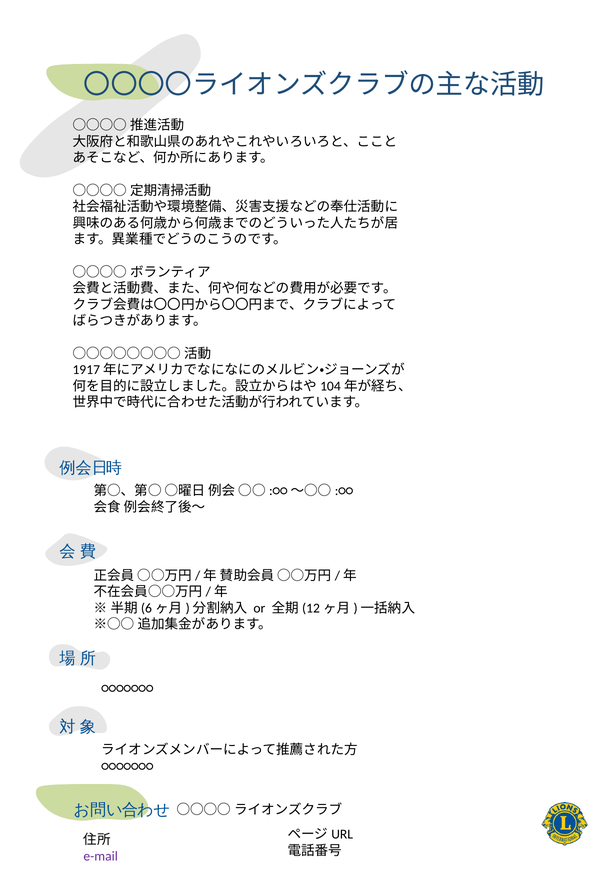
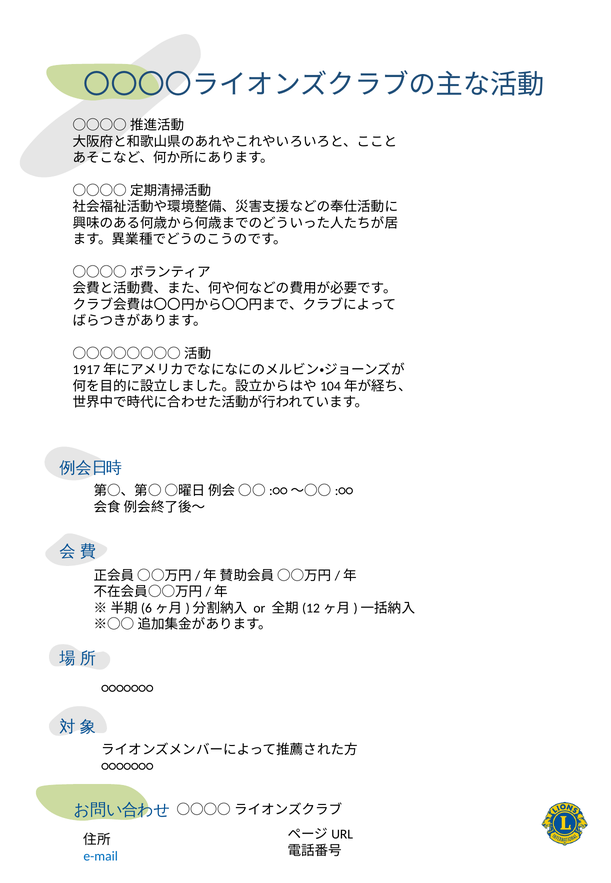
e-mail colour: purple -> blue
